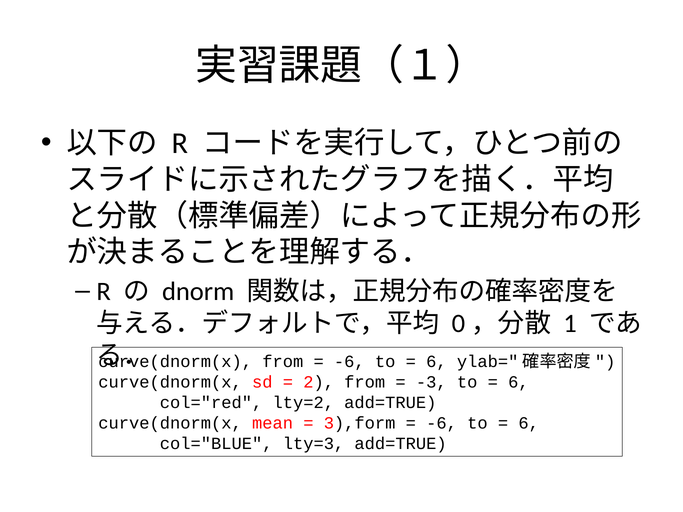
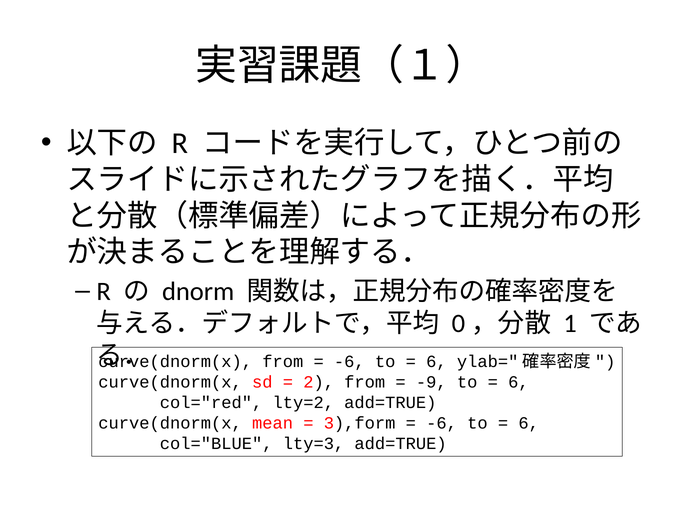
-3: -3 -> -9
